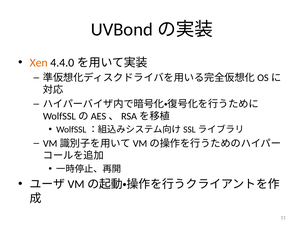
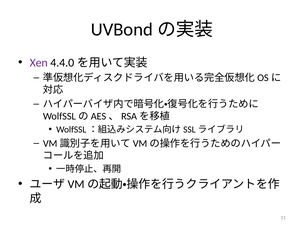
Xen colour: orange -> purple
